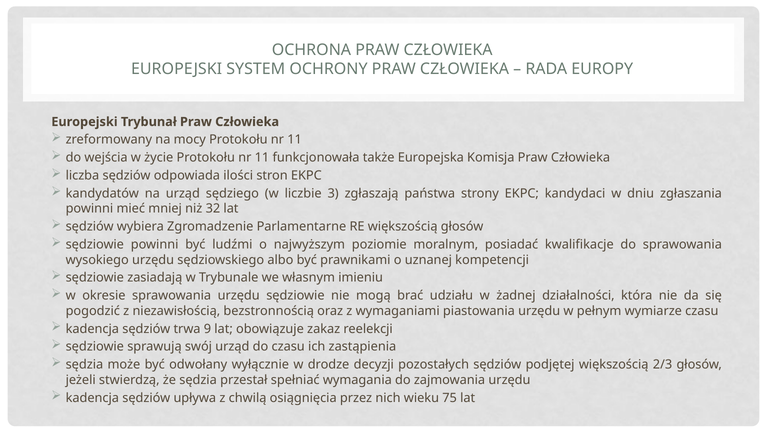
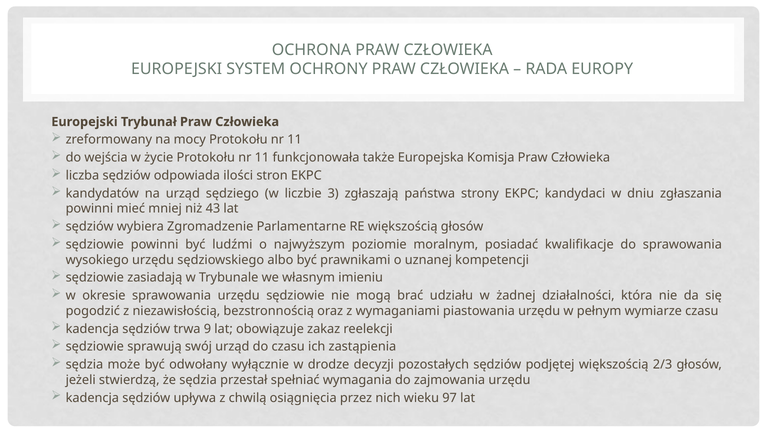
32: 32 -> 43
75: 75 -> 97
